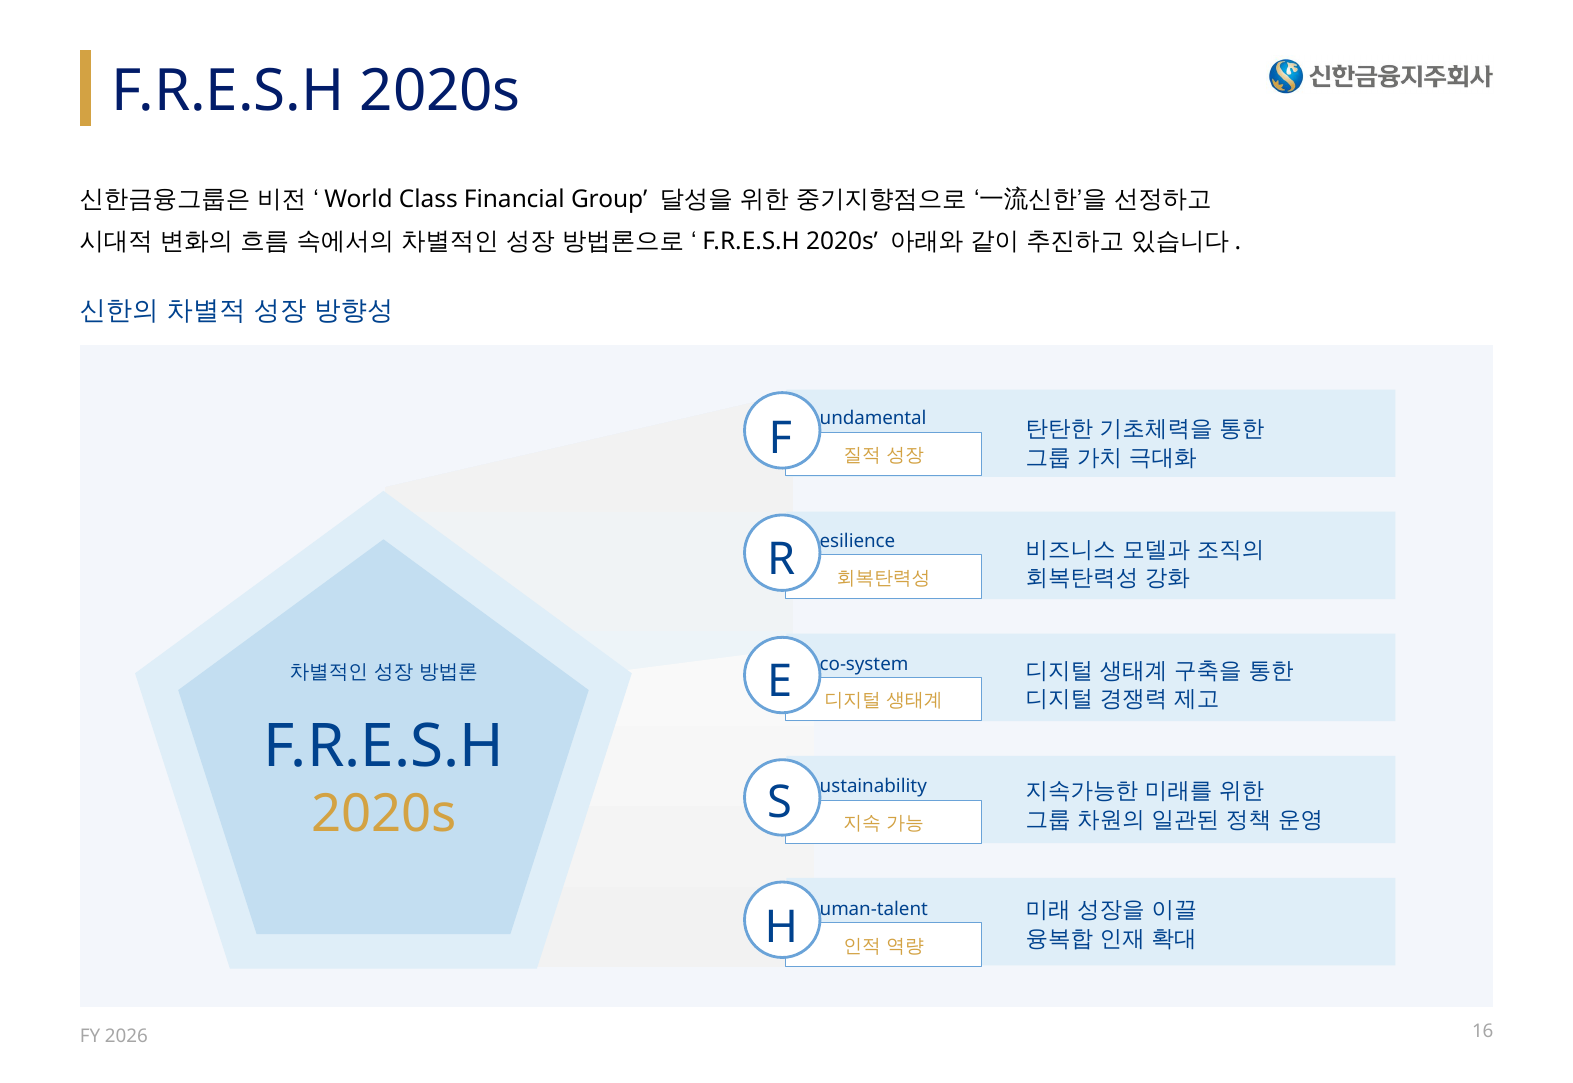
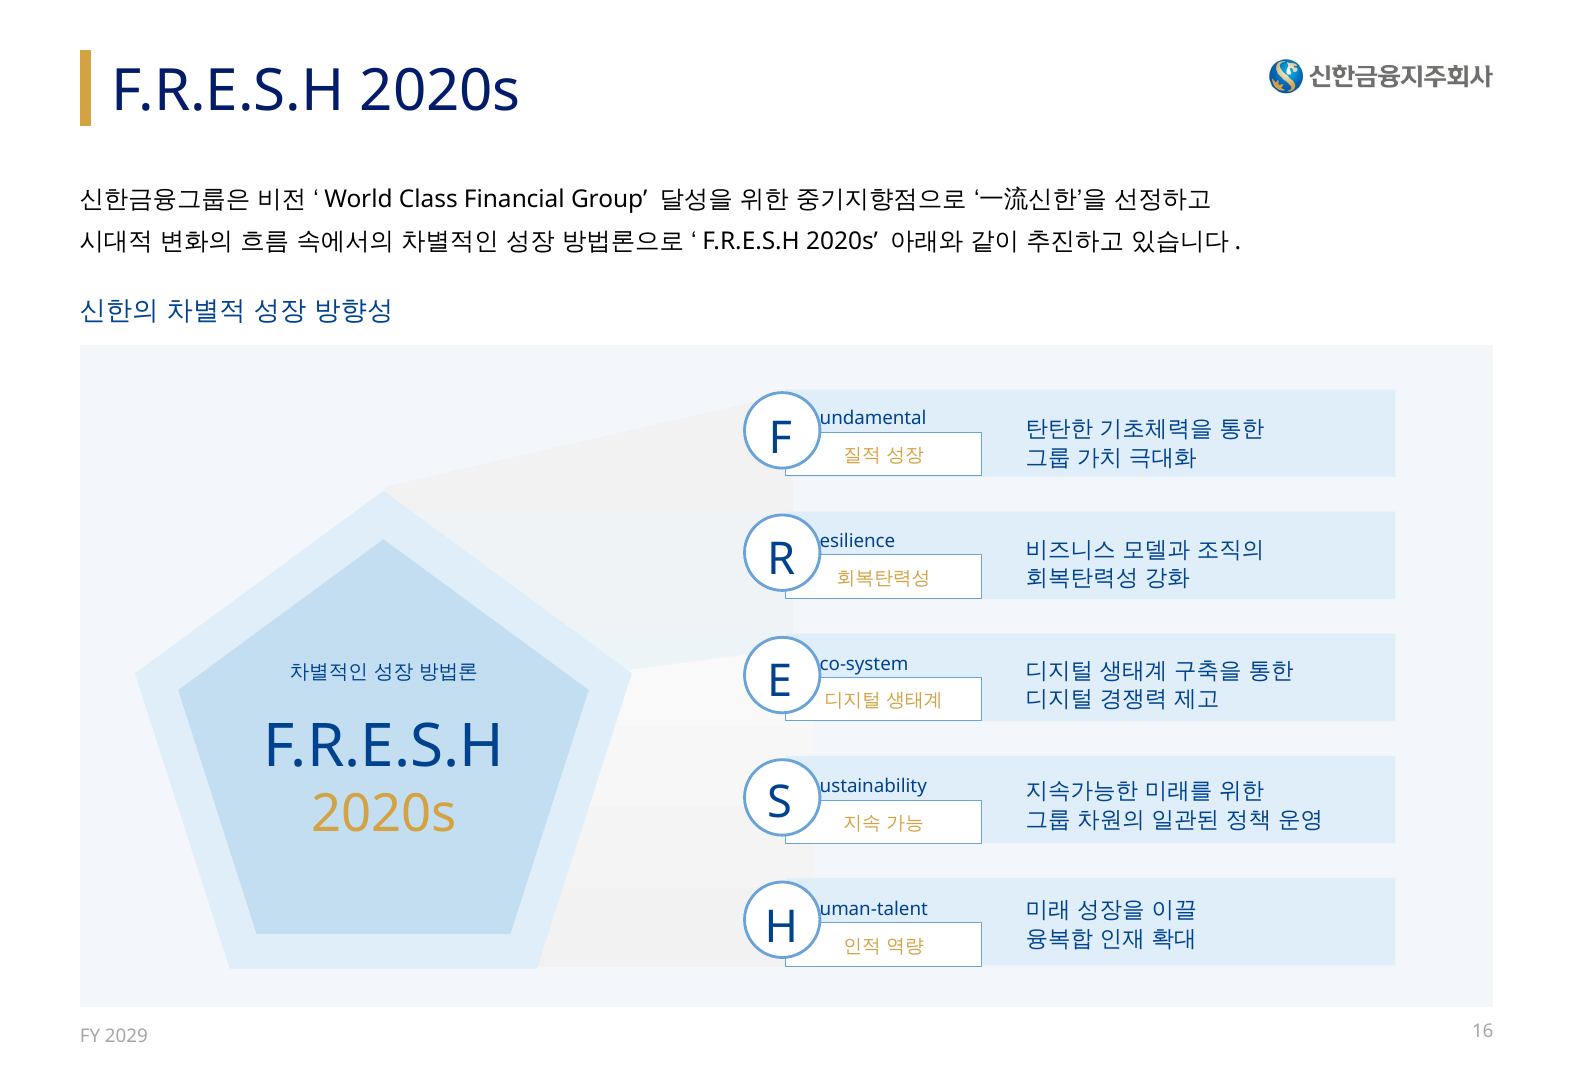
2026: 2026 -> 2029
